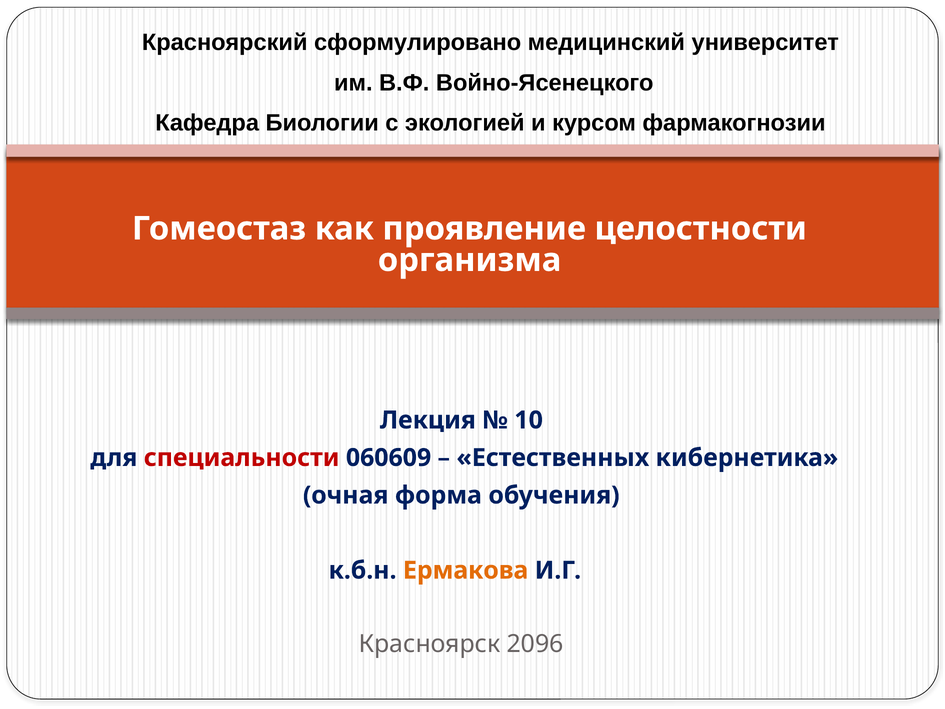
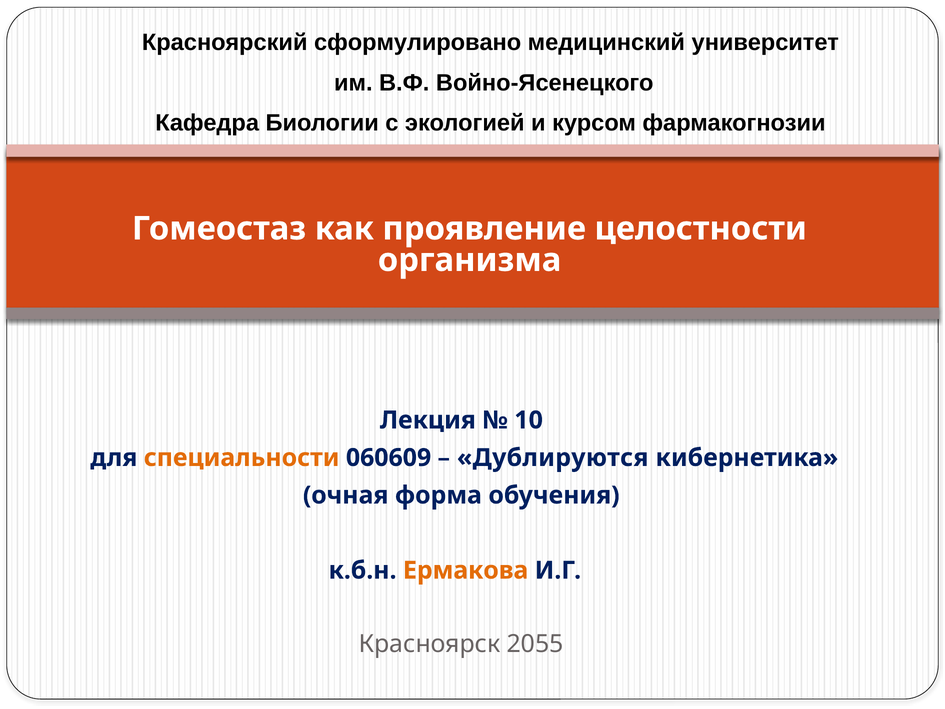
специальности colour: red -> orange
Естественных: Естественных -> Дублируются
2096: 2096 -> 2055
